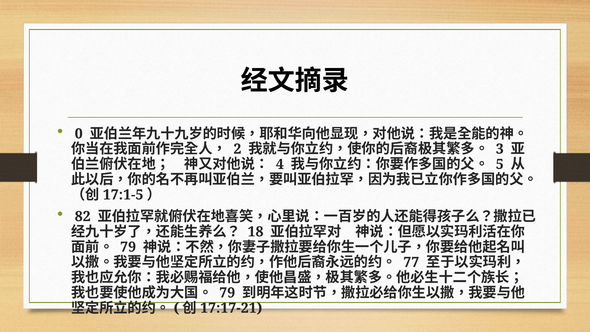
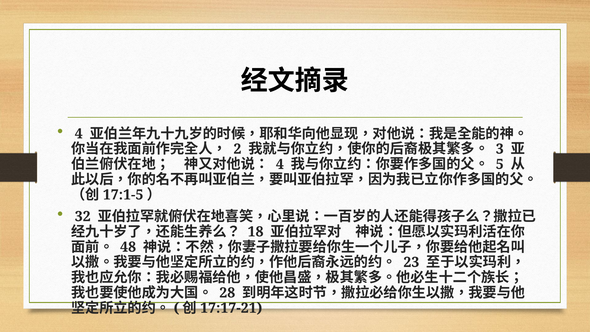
0 at (79, 134): 0 -> 4
82: 82 -> 32
79 at (128, 247): 79 -> 48
77: 77 -> 23
79 at (227, 293): 79 -> 28
